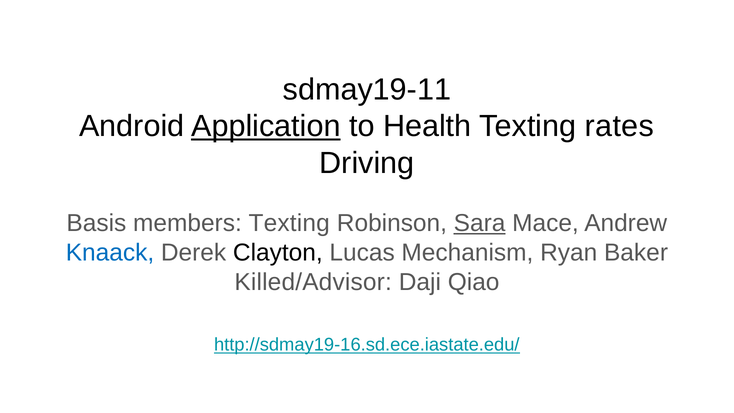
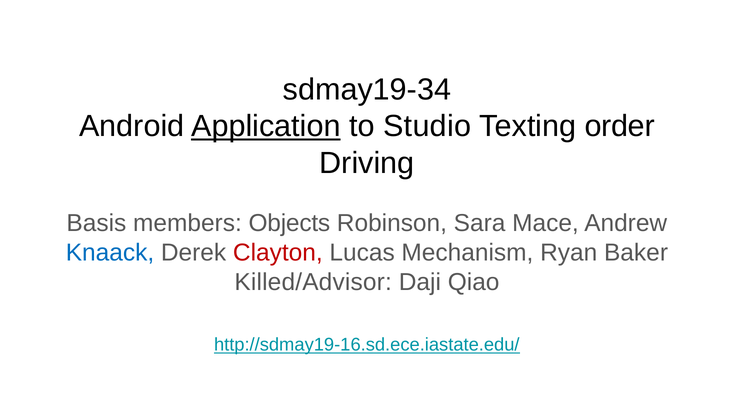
sdmay19-11: sdmay19-11 -> sdmay19-34
Health: Health -> Studio
rates: rates -> order
members Texting: Texting -> Objects
Sara underline: present -> none
Clayton colour: black -> red
